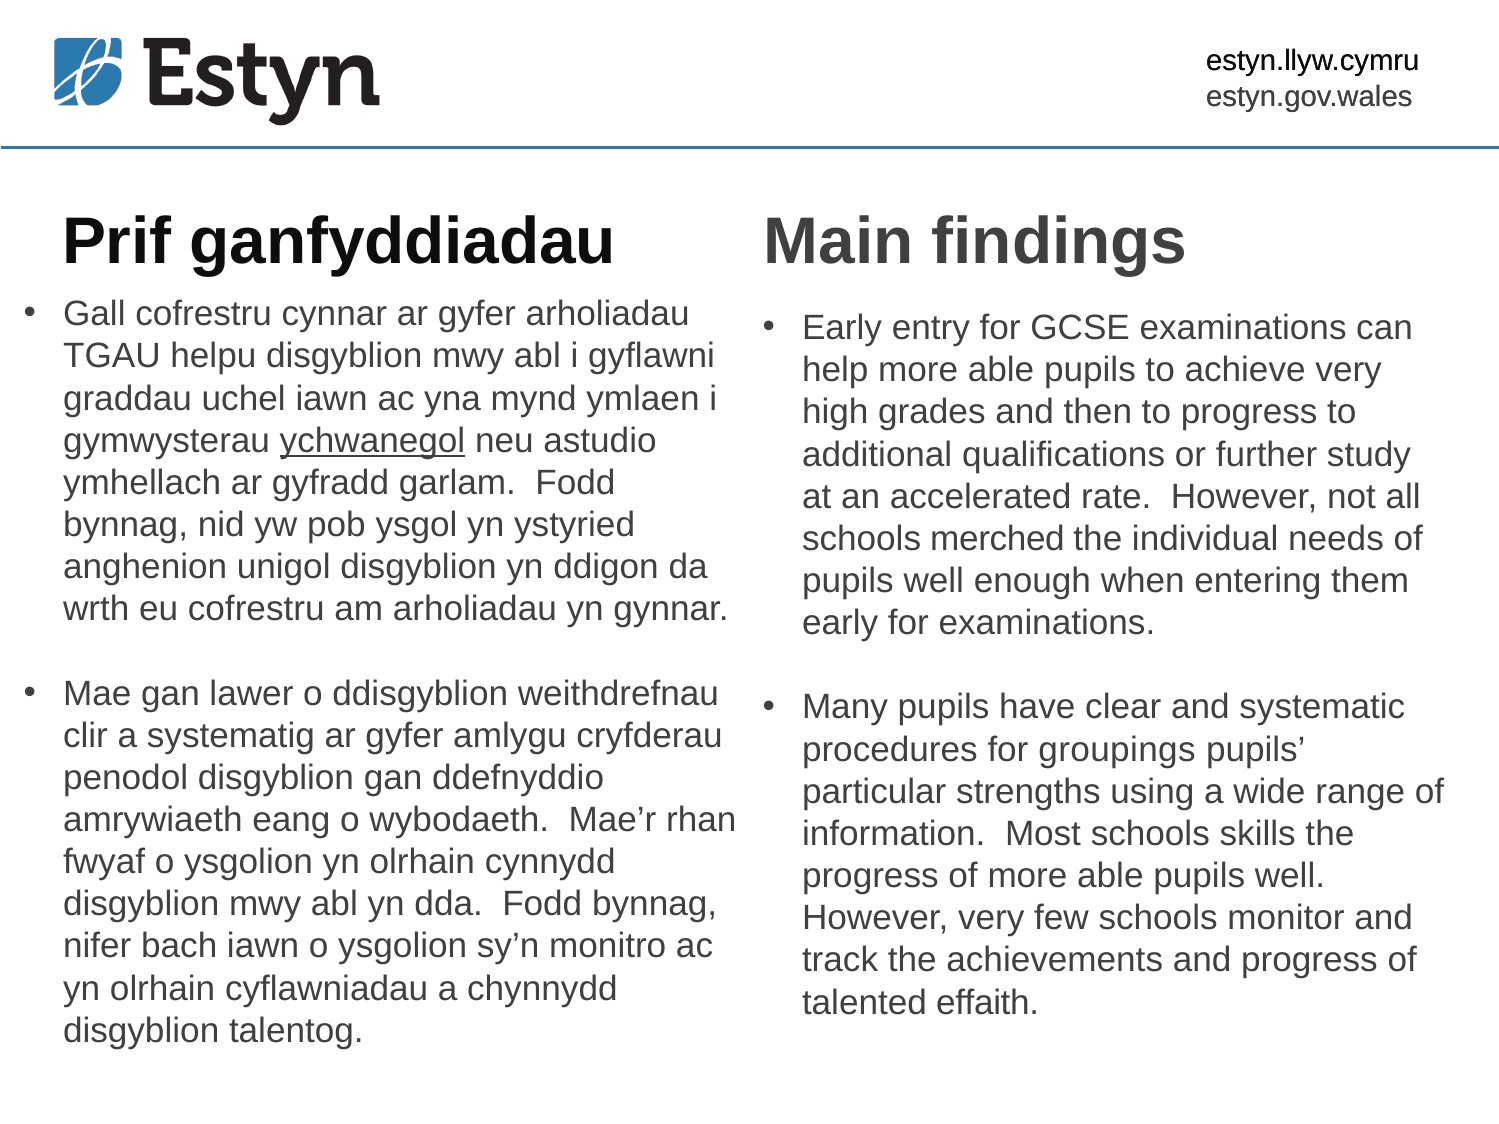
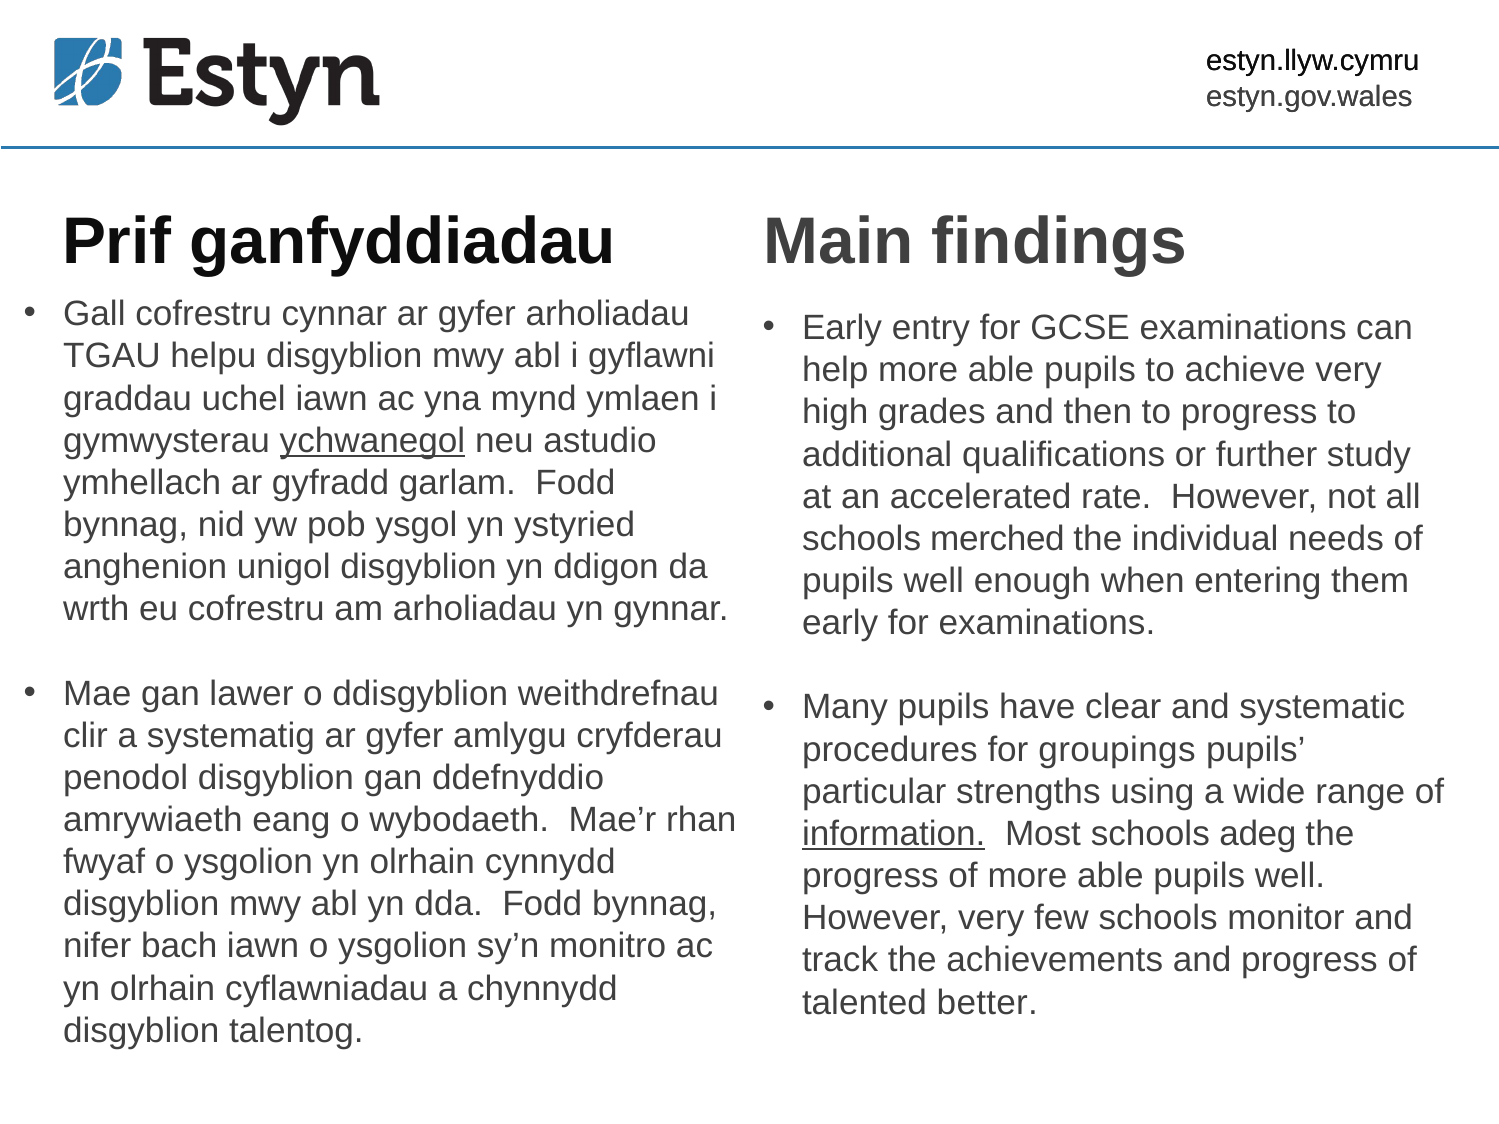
information underline: none -> present
skills: skills -> adeg
effaith: effaith -> better
